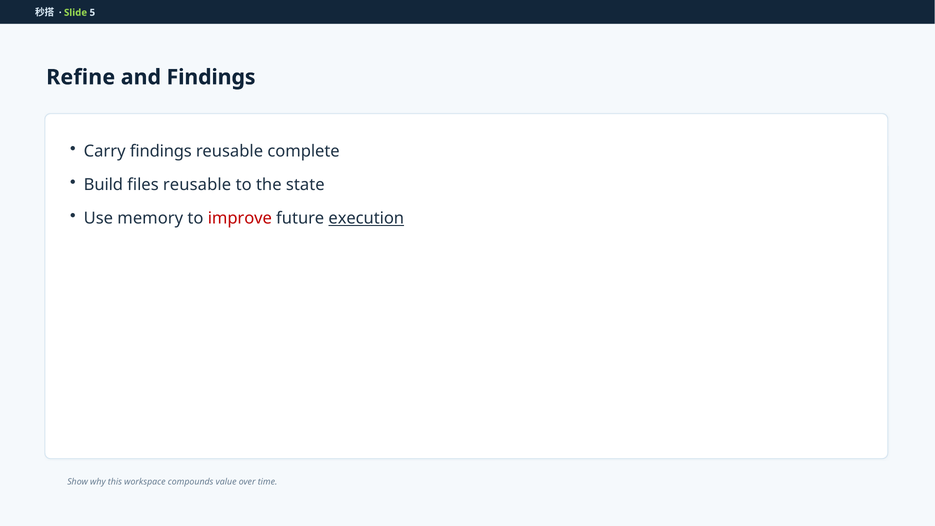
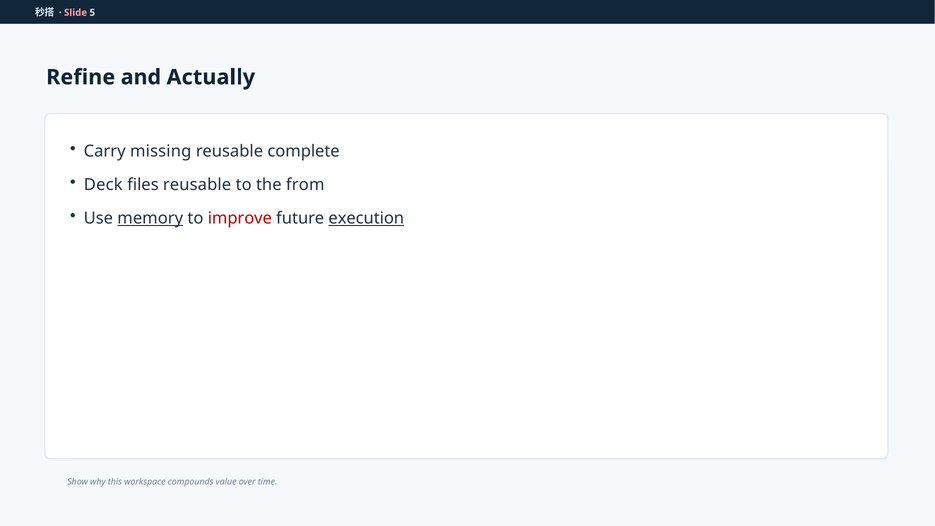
Slide colour: light green -> pink
and Findings: Findings -> Actually
Carry findings: findings -> missing
Build: Build -> Deck
state: state -> from
memory underline: none -> present
